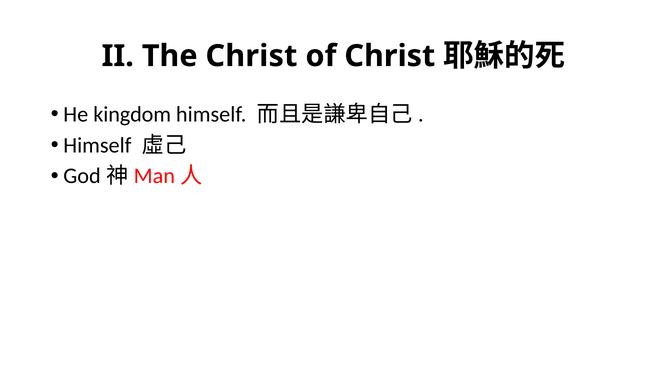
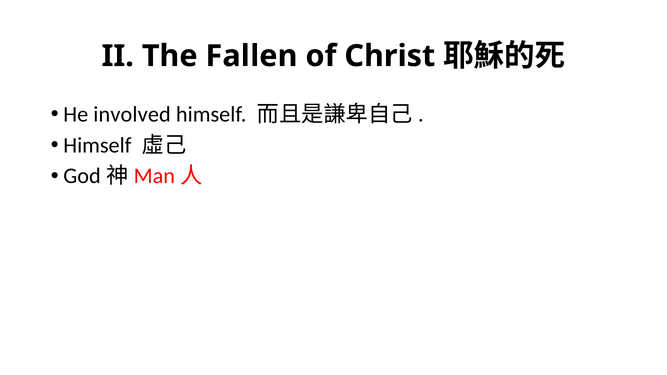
The Christ: Christ -> Fallen
kingdom: kingdom -> involved
